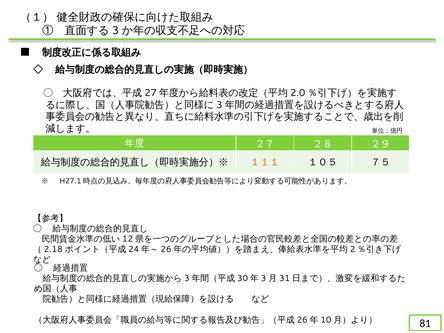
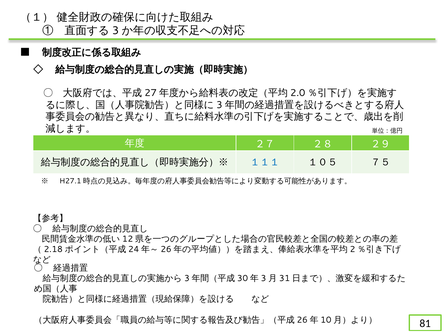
１１１ colour: orange -> blue
